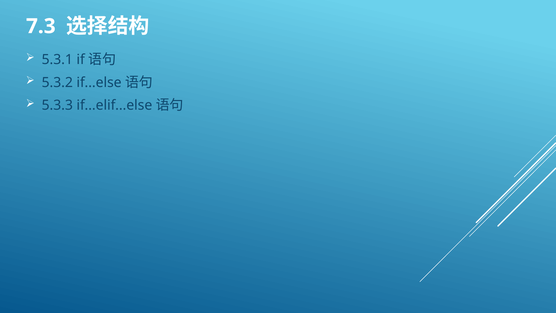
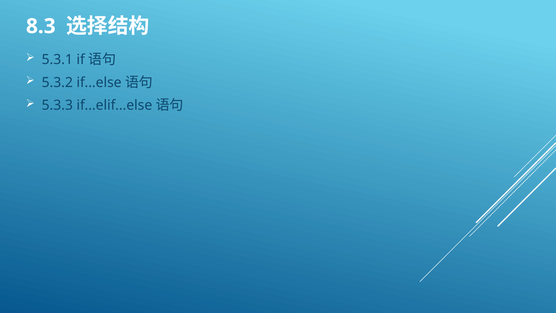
7.3: 7.3 -> 8.3
